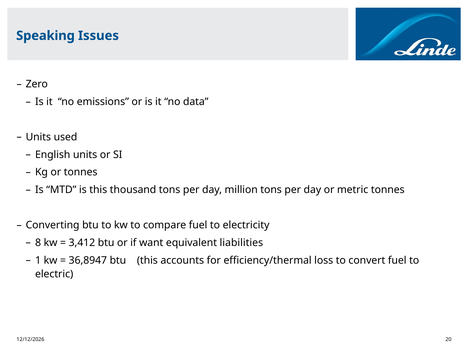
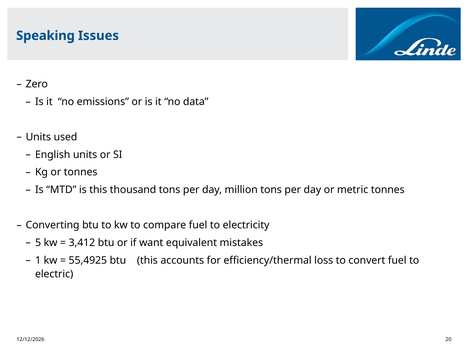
8: 8 -> 5
liabilities: liabilities -> mistakes
36,8947: 36,8947 -> 55,4925
